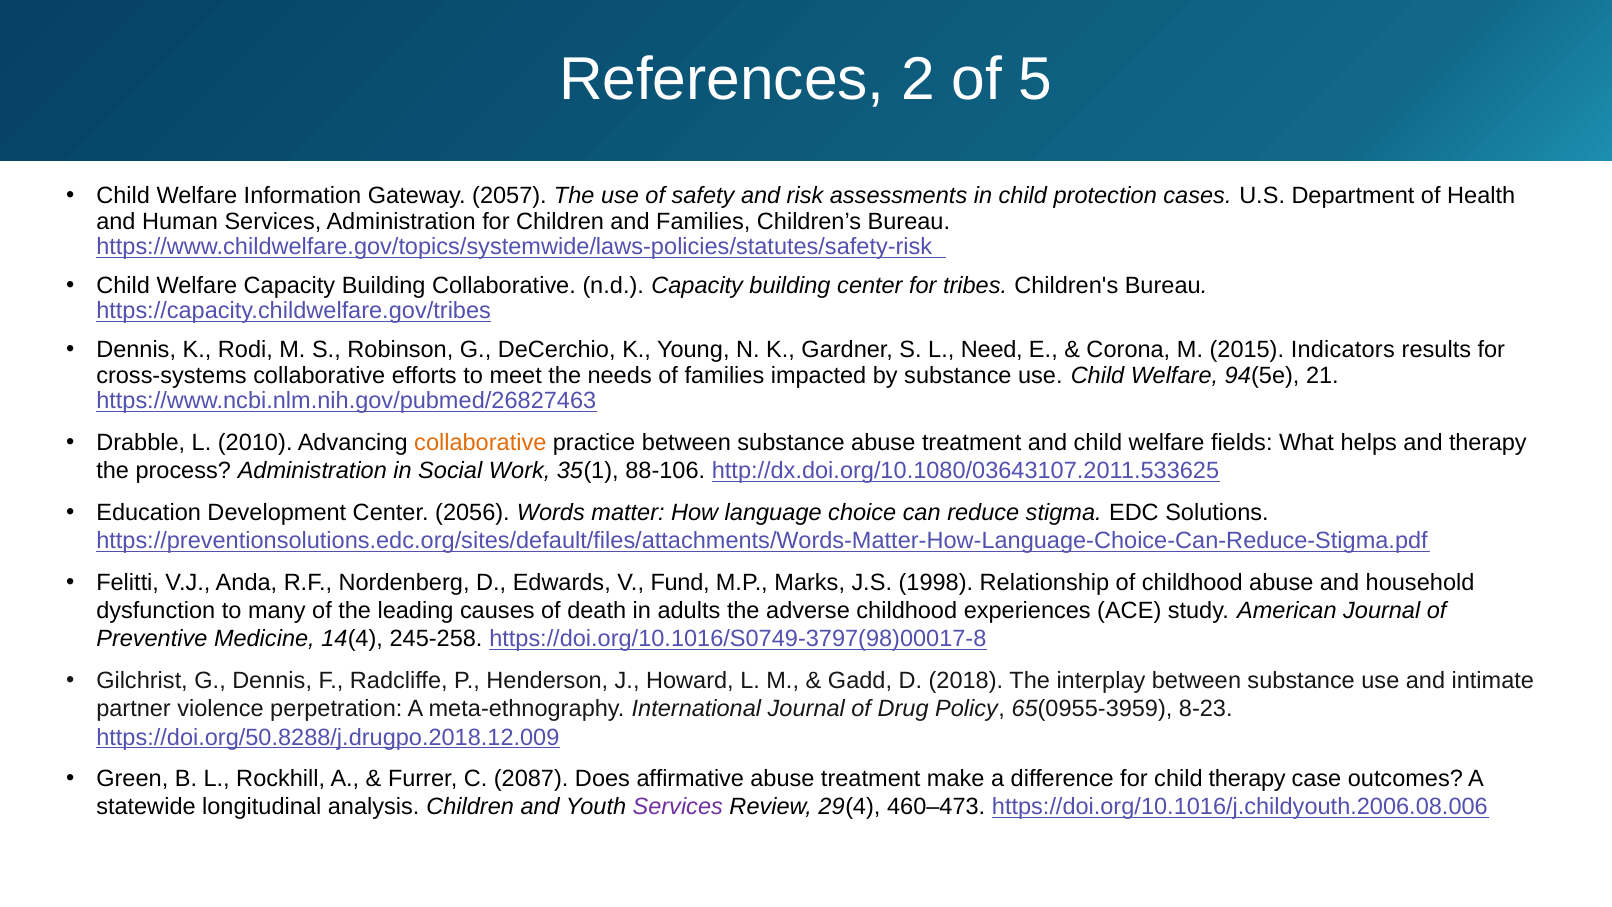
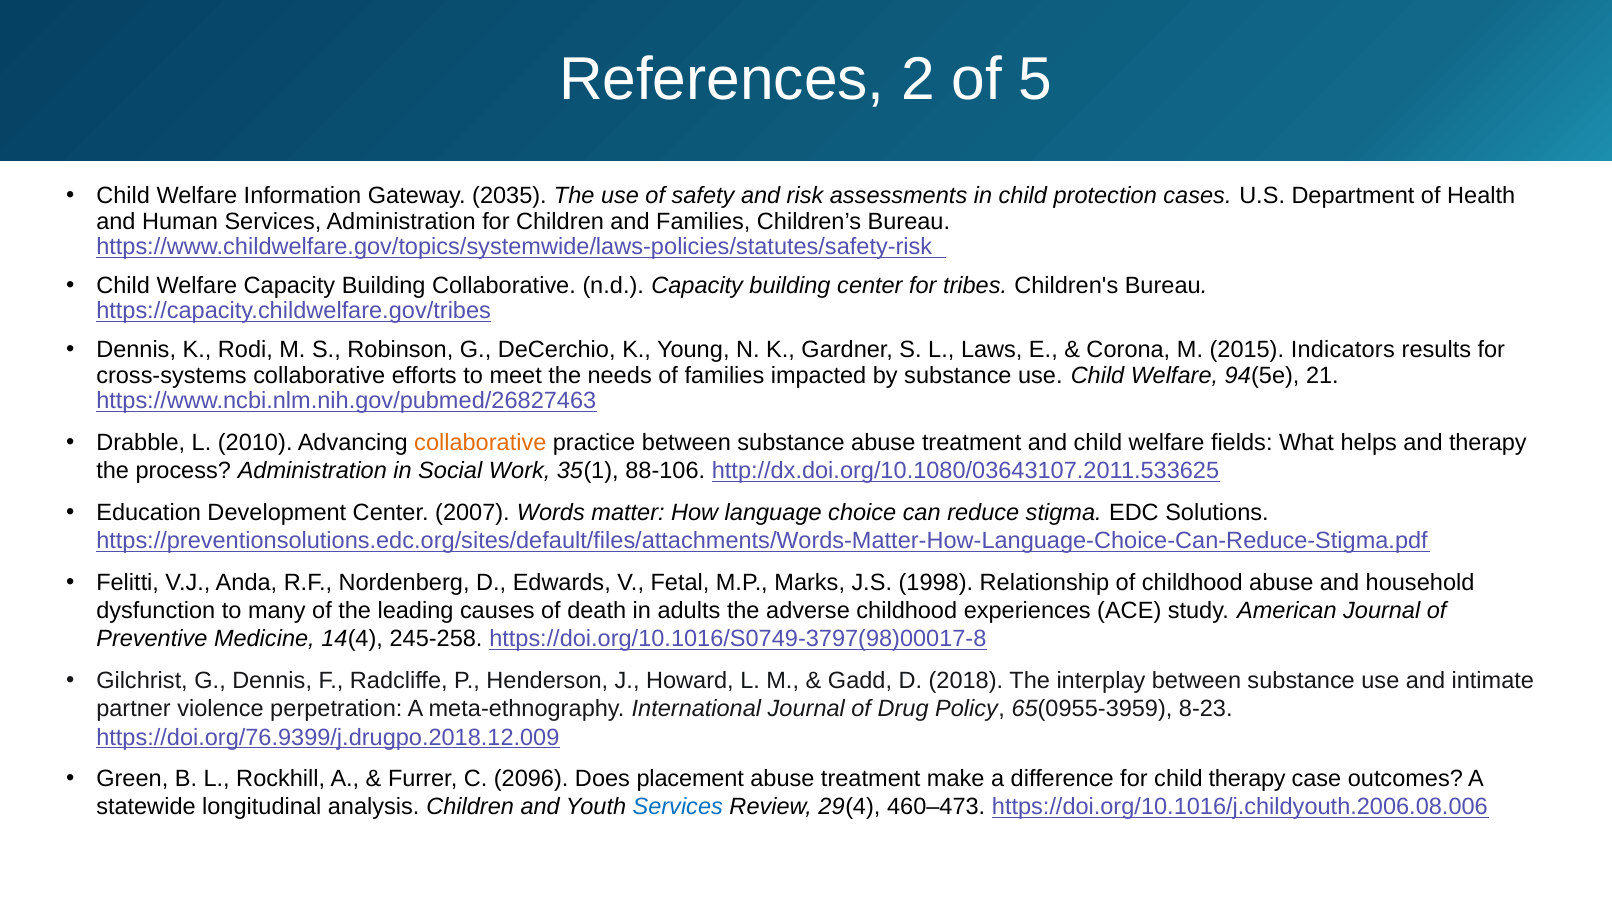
2057: 2057 -> 2035
Need: Need -> Laws
2056: 2056 -> 2007
Fund: Fund -> Fetal
https://doi.org/50.8288/j.drugpo.2018.12.009: https://doi.org/50.8288/j.drugpo.2018.12.009 -> https://doi.org/76.9399/j.drugpo.2018.12.009
2087: 2087 -> 2096
affirmative: affirmative -> placement
Services at (678, 807) colour: purple -> blue
